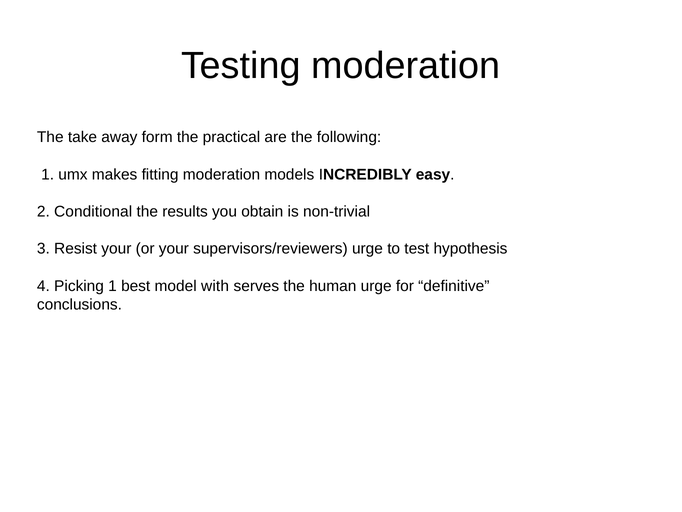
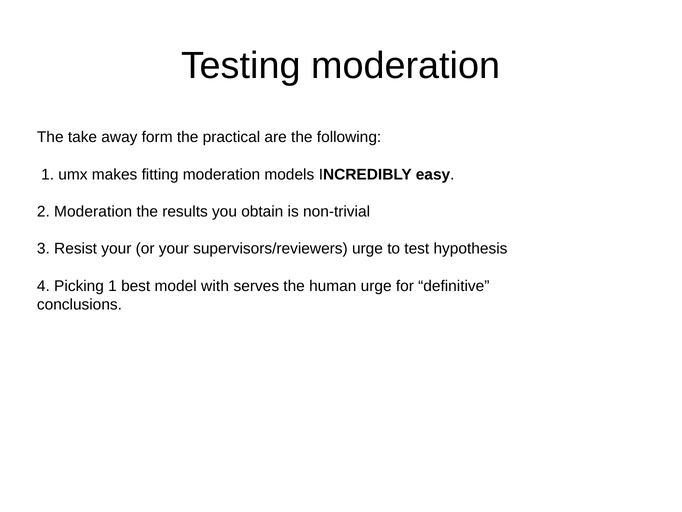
2 Conditional: Conditional -> Moderation
